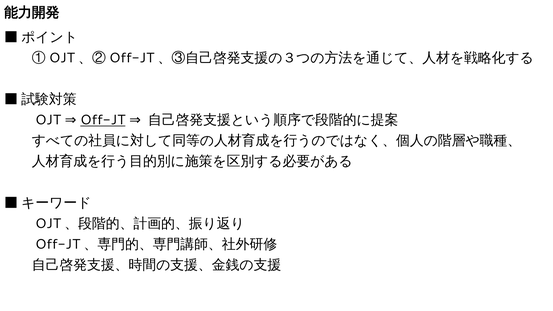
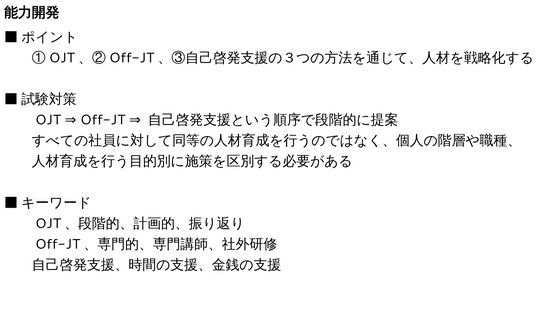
Off-JT underline: present -> none
